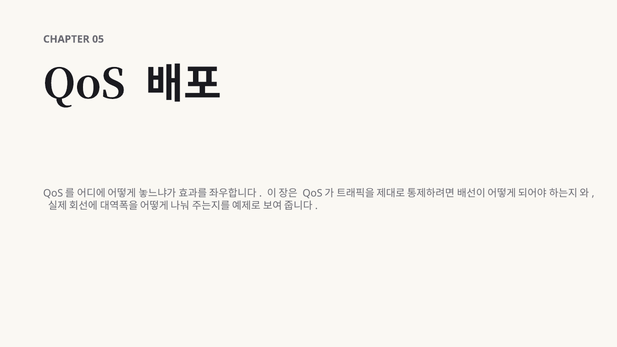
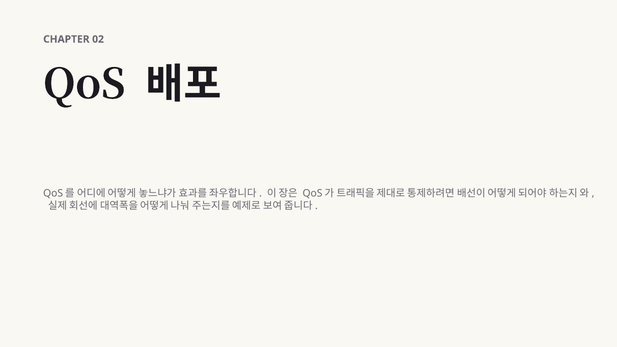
05: 05 -> 02
